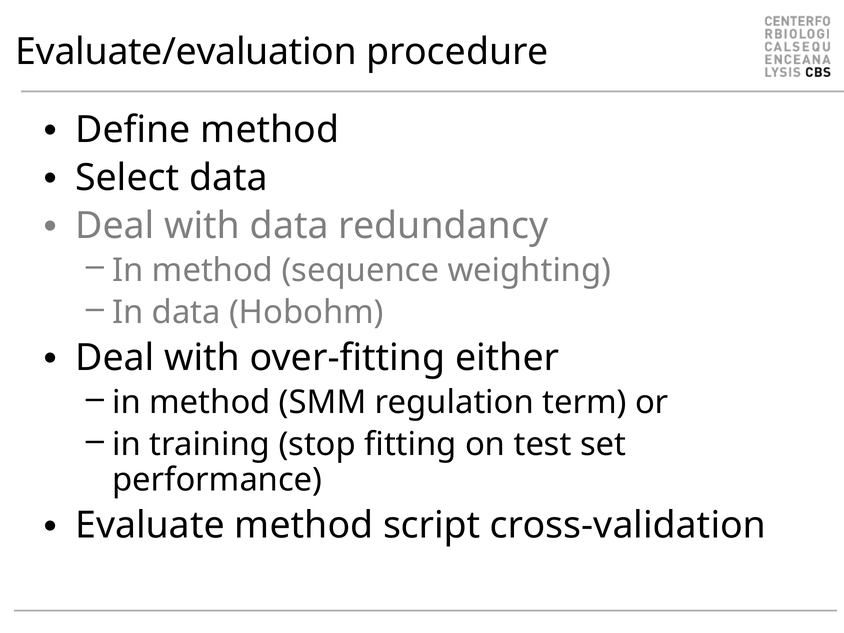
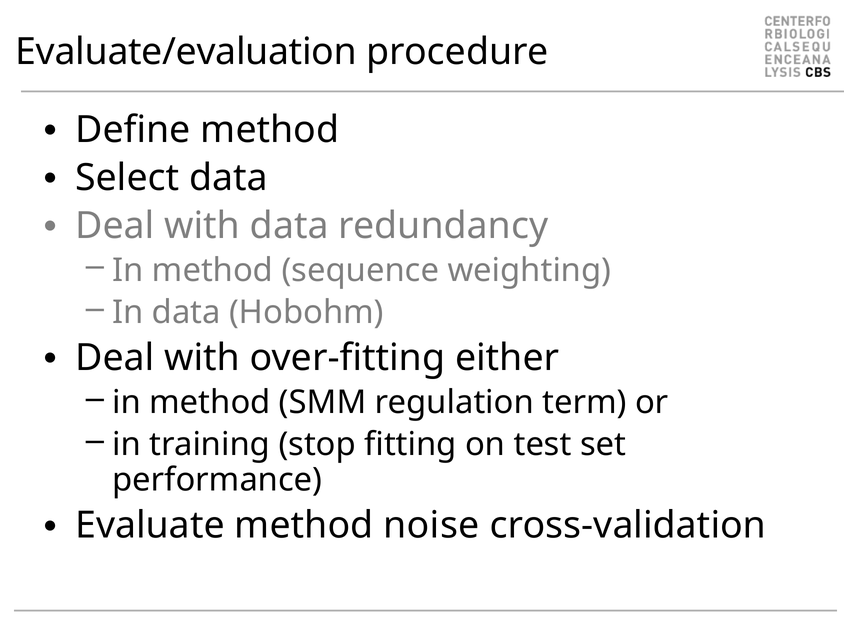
script: script -> noise
